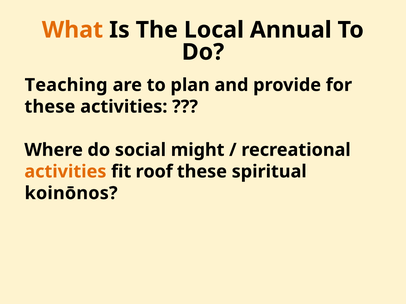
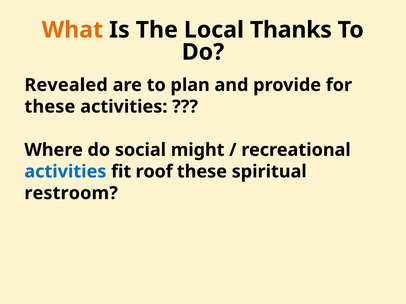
Annual: Annual -> Thanks
Teaching: Teaching -> Revealed
activities at (65, 172) colour: orange -> blue
koinōnos: koinōnos -> restroom
